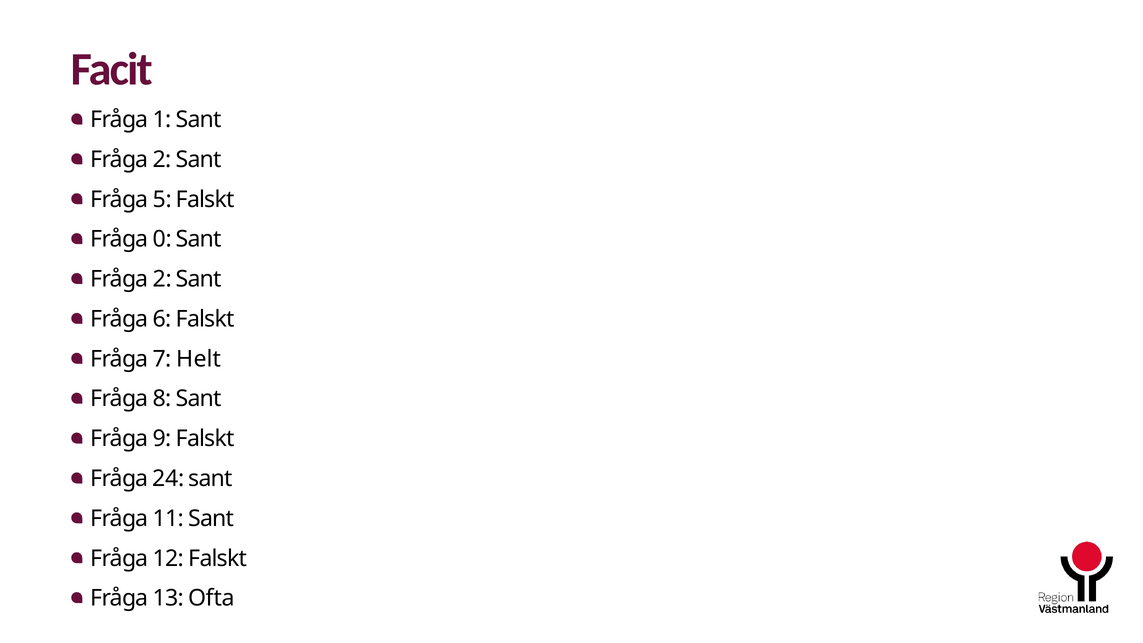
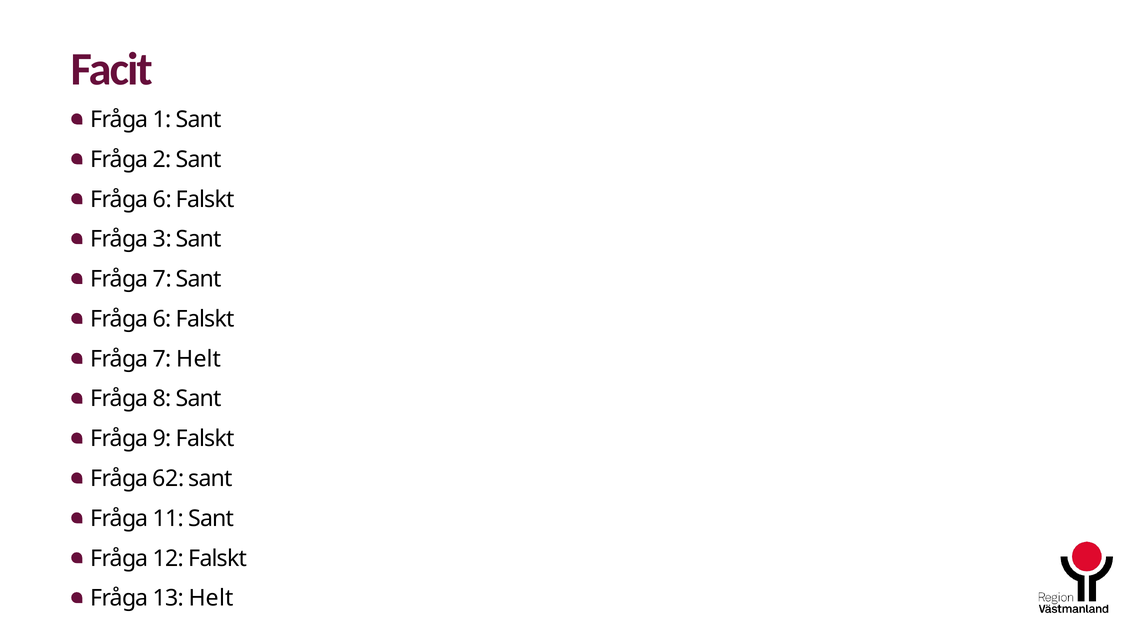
5 at (162, 199): 5 -> 6
0: 0 -> 3
2 at (162, 279): 2 -> 7
24: 24 -> 62
13 Ofta: Ofta -> Helt
